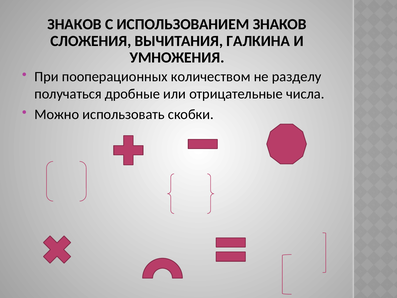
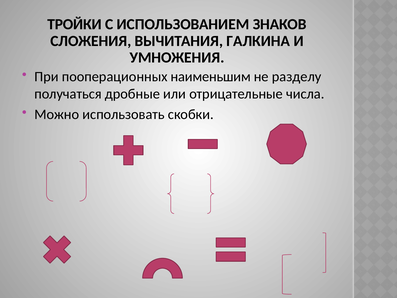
ЗНАКОВ at (74, 24): ЗНАКОВ -> ТРОЙКИ
количеством: количеством -> наименьшим
